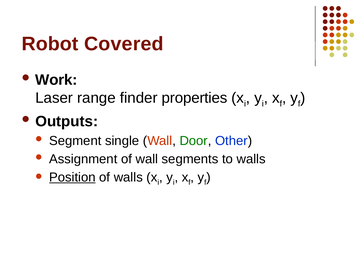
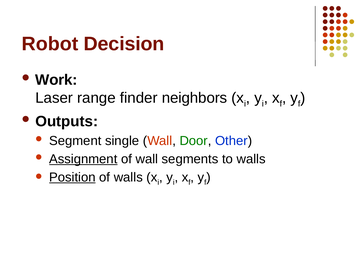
Covered: Covered -> Decision
properties: properties -> neighbors
Assignment underline: none -> present
